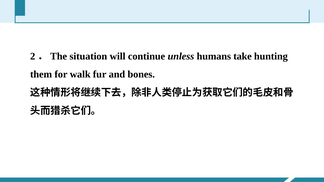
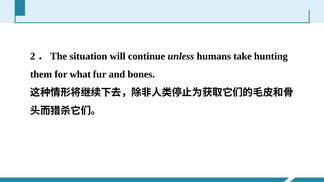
walk: walk -> what
